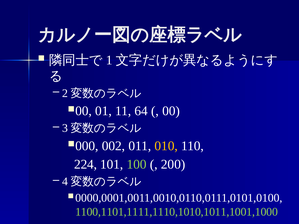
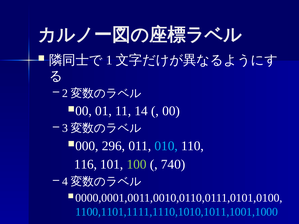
64: 64 -> 14
002: 002 -> 296
010 colour: yellow -> light blue
224: 224 -> 116
200: 200 -> 740
1100,1101,1111,1110,1010,1011,1001,1000 colour: light green -> light blue
